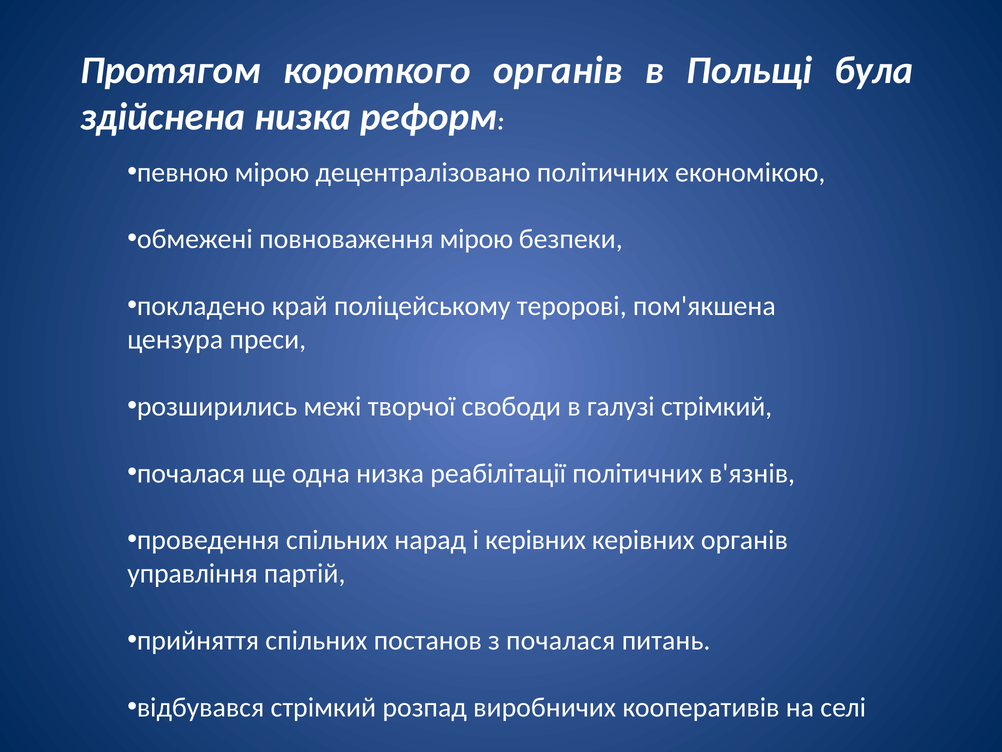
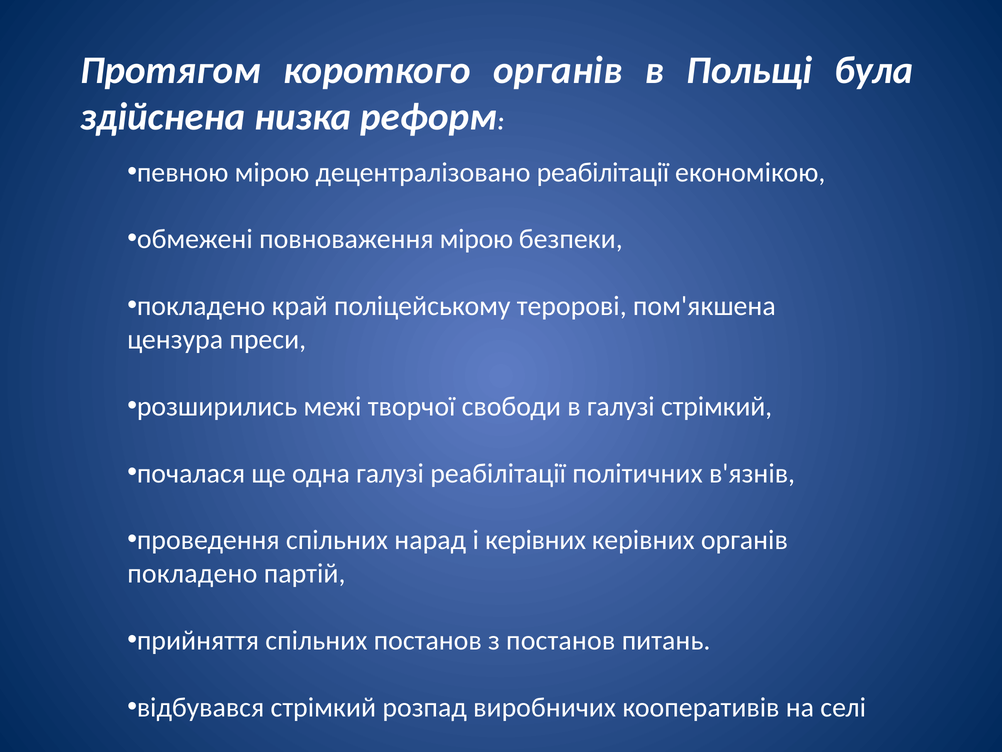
децентралізовано політичних: політичних -> реабілітації
одна низка: низка -> галузі
управління at (192, 573): управління -> покладено
з почалася: почалася -> постанов
